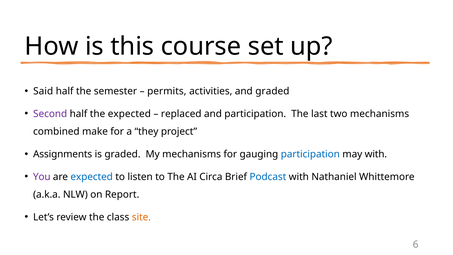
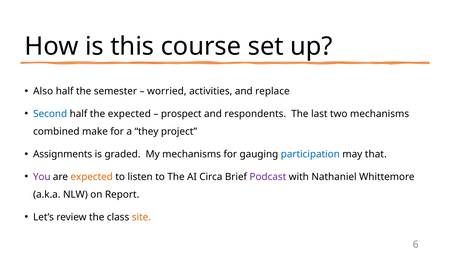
Said: Said -> Also
permits: permits -> worried
and graded: graded -> replace
Second colour: purple -> blue
replaced: replaced -> prospect
and participation: participation -> respondents
may with: with -> that
expected at (92, 177) colour: blue -> orange
Podcast colour: blue -> purple
